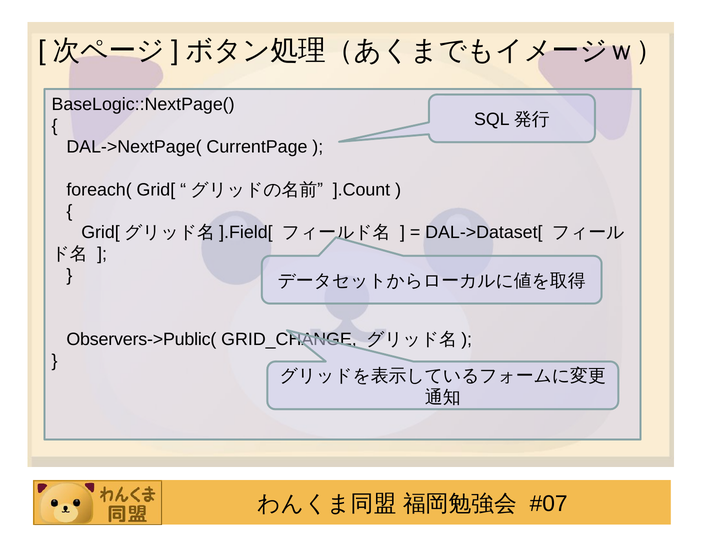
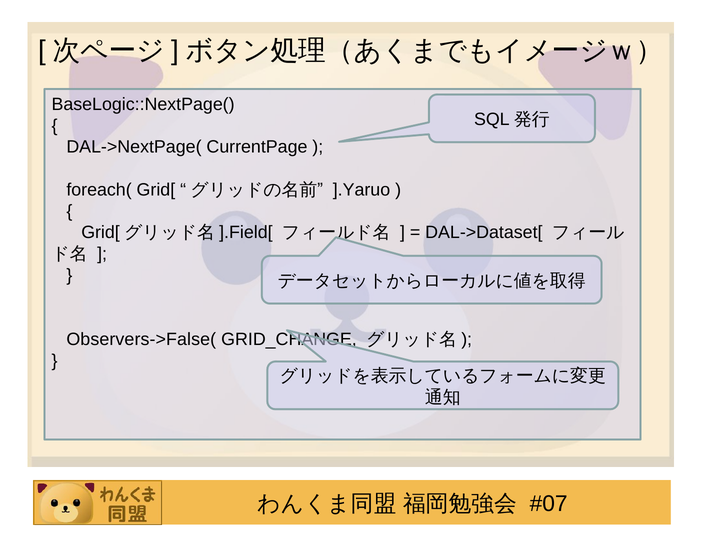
].Count: ].Count -> ].Yaruo
Observers->Public(: Observers->Public( -> Observers->False(
